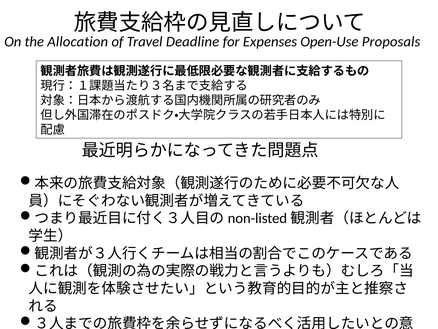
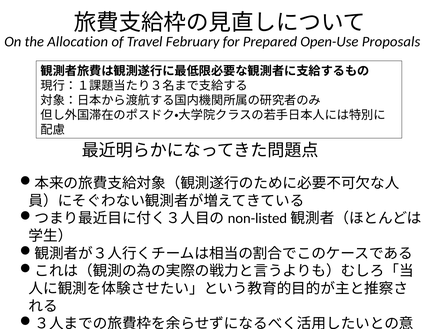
Deadline: Deadline -> February
Expenses: Expenses -> Prepared
